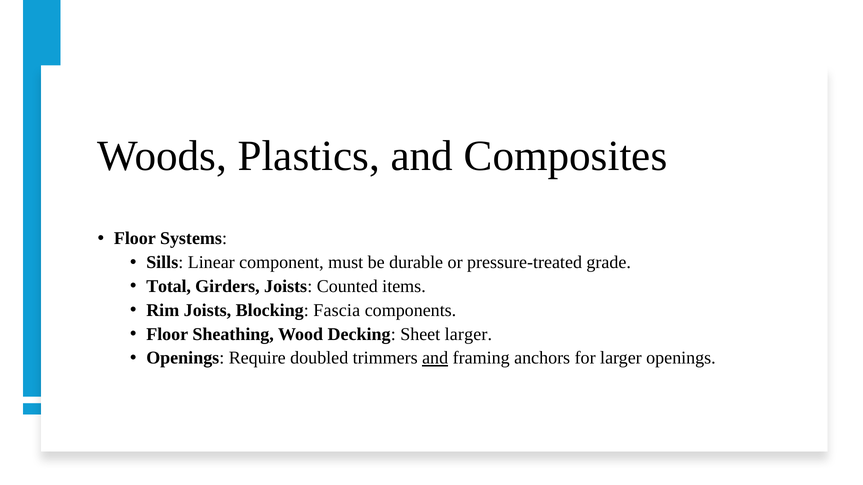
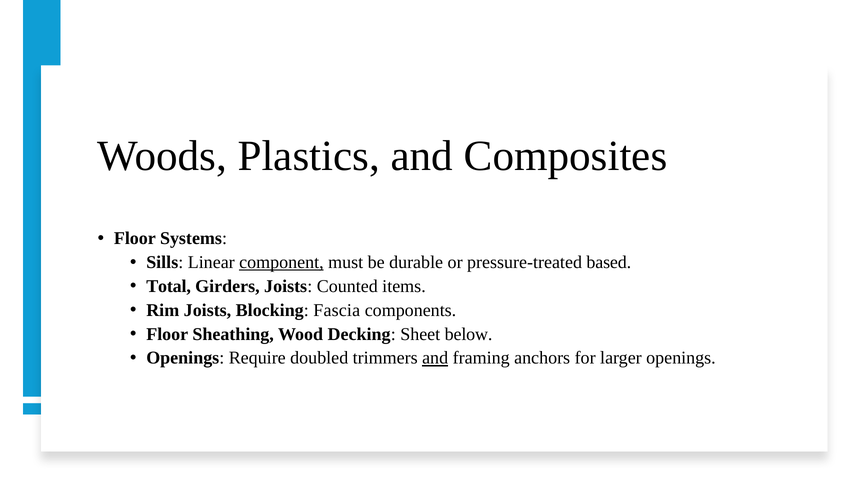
component underline: none -> present
grade: grade -> based
Sheet larger: larger -> below
